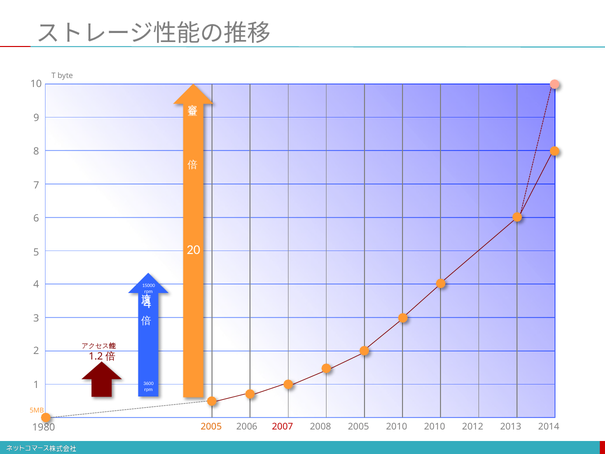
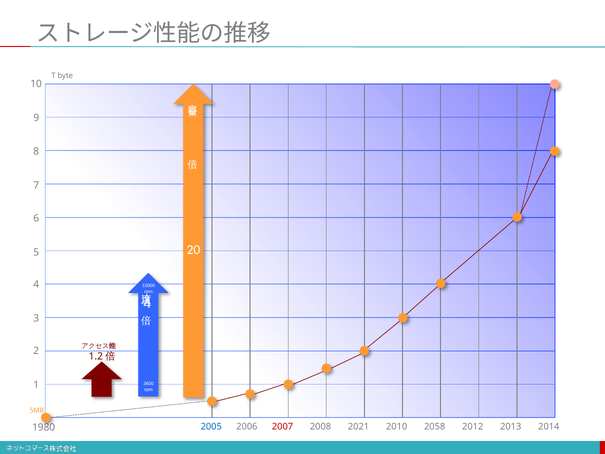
2005 at (211, 427) colour: orange -> blue
2008 2005: 2005 -> 2021
2010 2010: 2010 -> 2058
